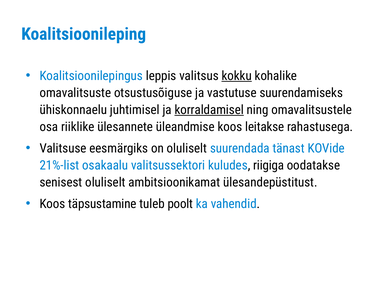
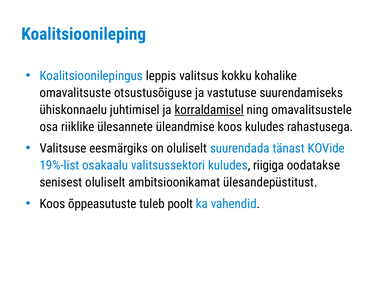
kokku underline: present -> none
koos leitakse: leitakse -> kuludes
21%-list: 21%-list -> 19%-list
täpsustamine: täpsustamine -> õppeasutuste
